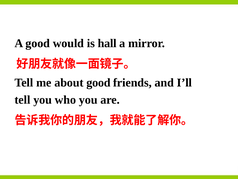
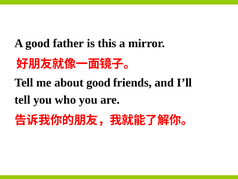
would: would -> father
hall: hall -> this
